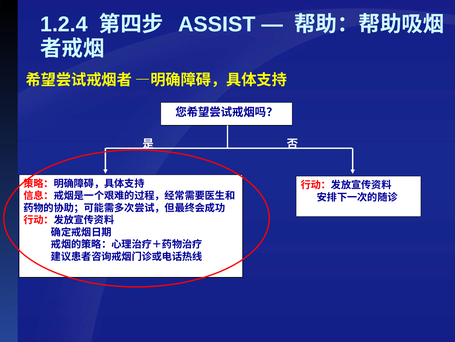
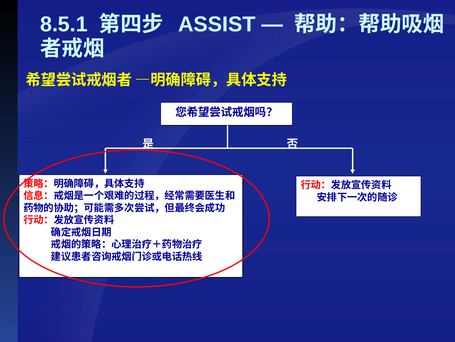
1.2.4: 1.2.4 -> 8.5.1
